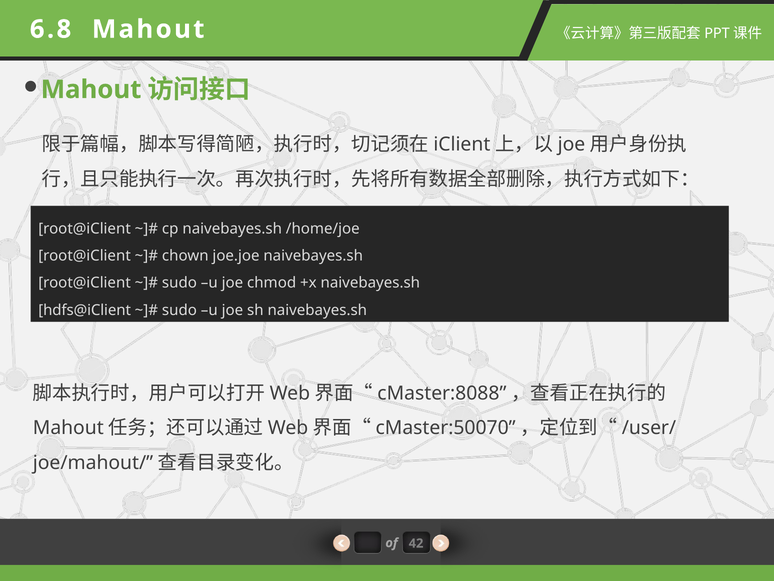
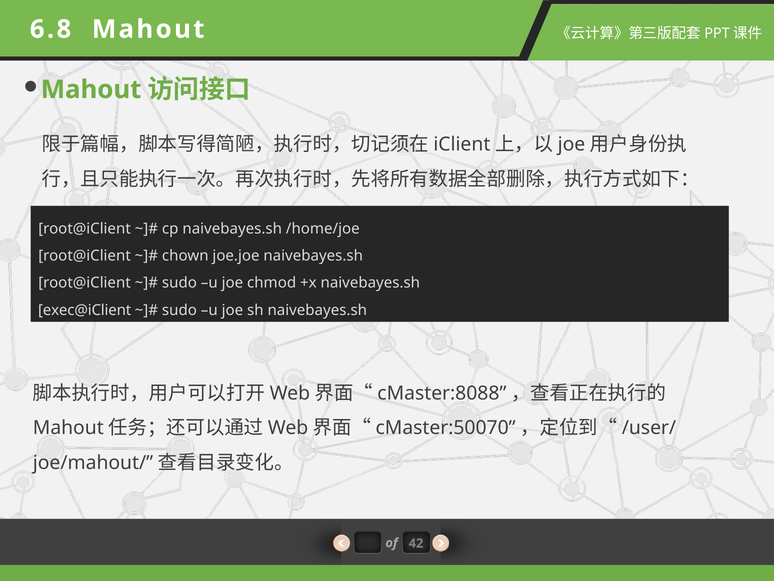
hdfs@iClient: hdfs@iClient -> exec@iClient
